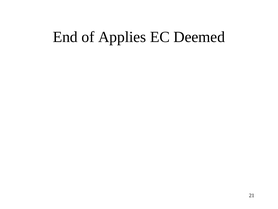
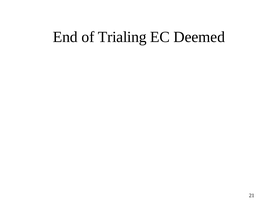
Applies: Applies -> Trialing
